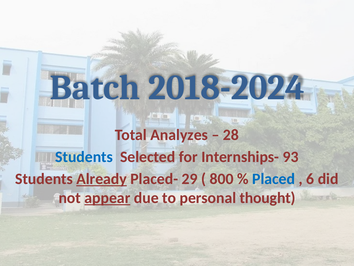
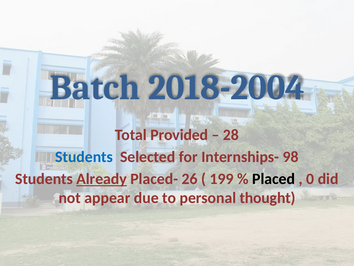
2018-2024: 2018-2024 -> 2018-2004
Analyzes: Analyzes -> Provided
93: 93 -> 98
29: 29 -> 26
800: 800 -> 199
Placed colour: blue -> black
6: 6 -> 0
appear underline: present -> none
